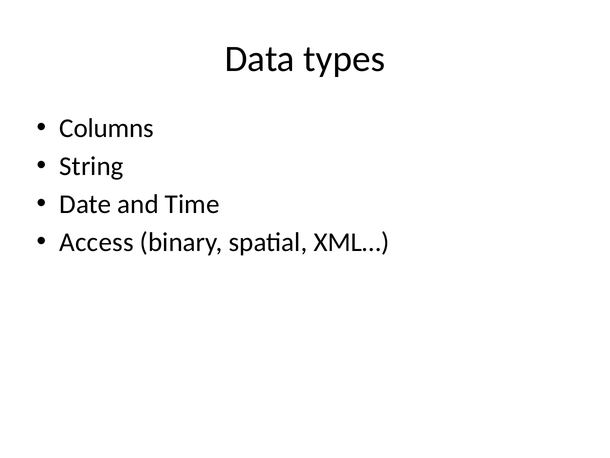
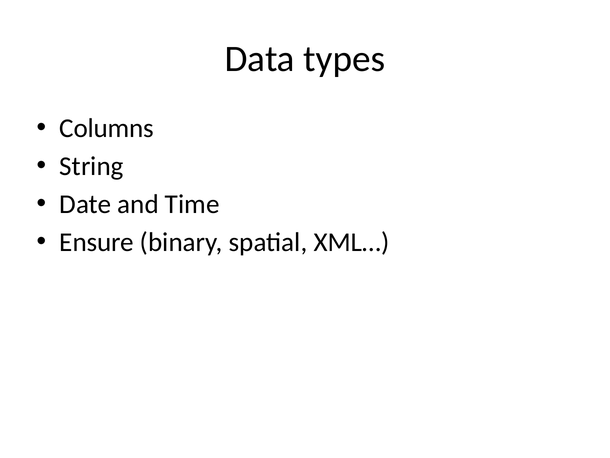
Access: Access -> Ensure
